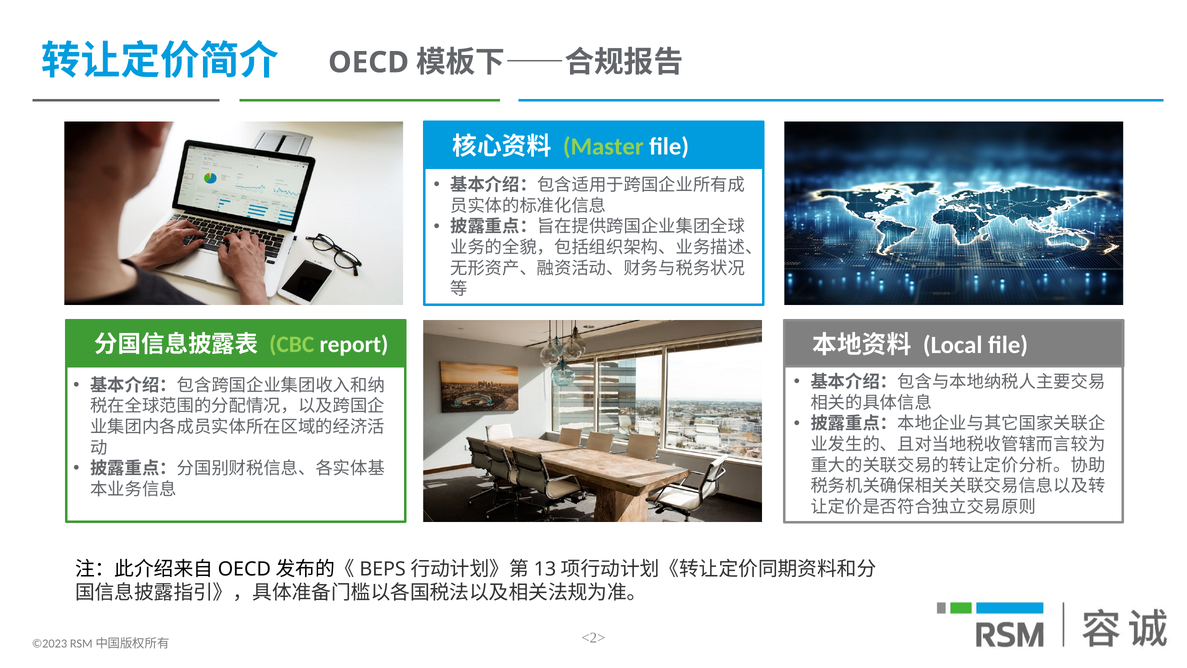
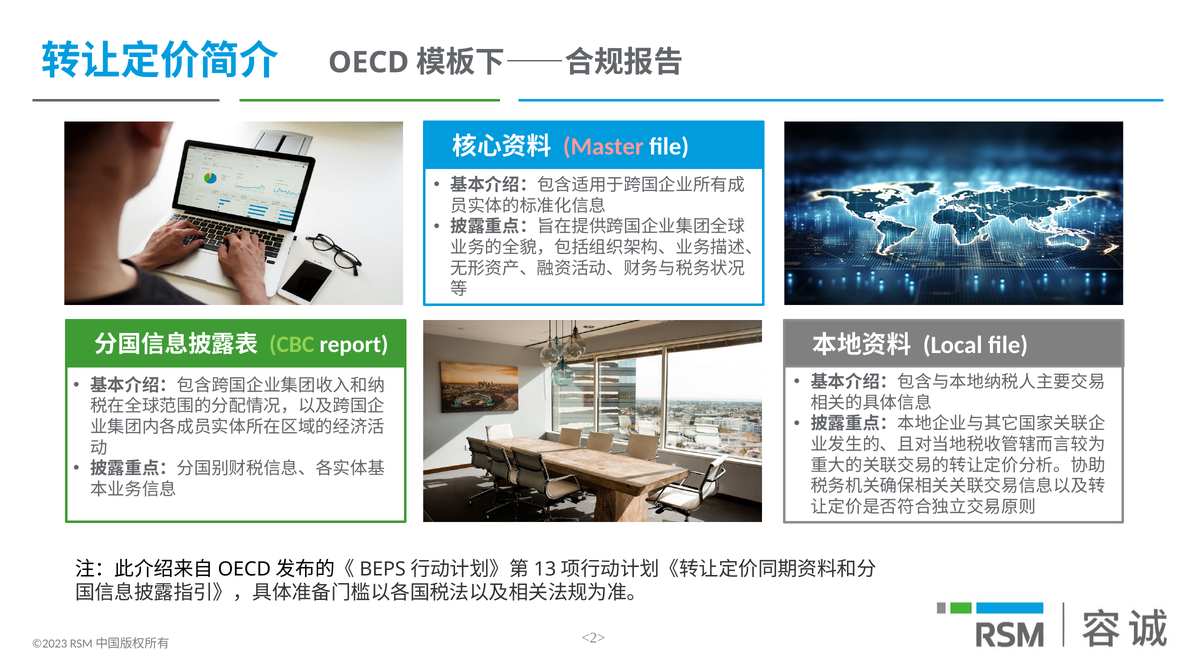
Master colour: light green -> pink
